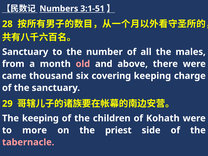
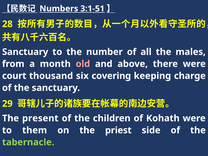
came: came -> court
The keeping: keeping -> present
more: more -> them
tabernacle colour: pink -> light green
